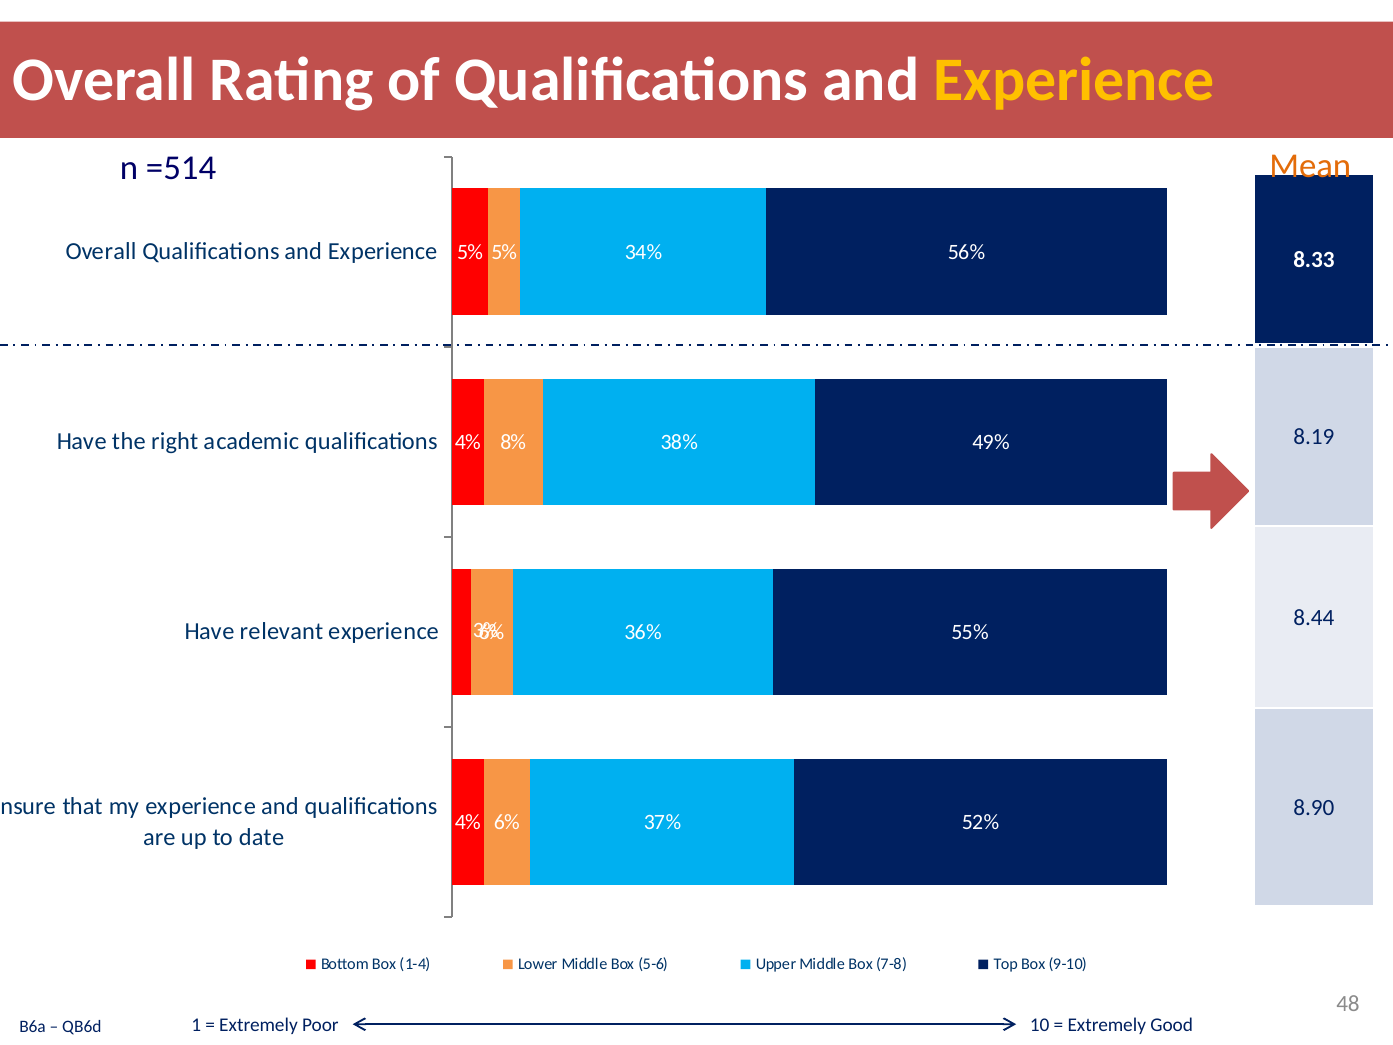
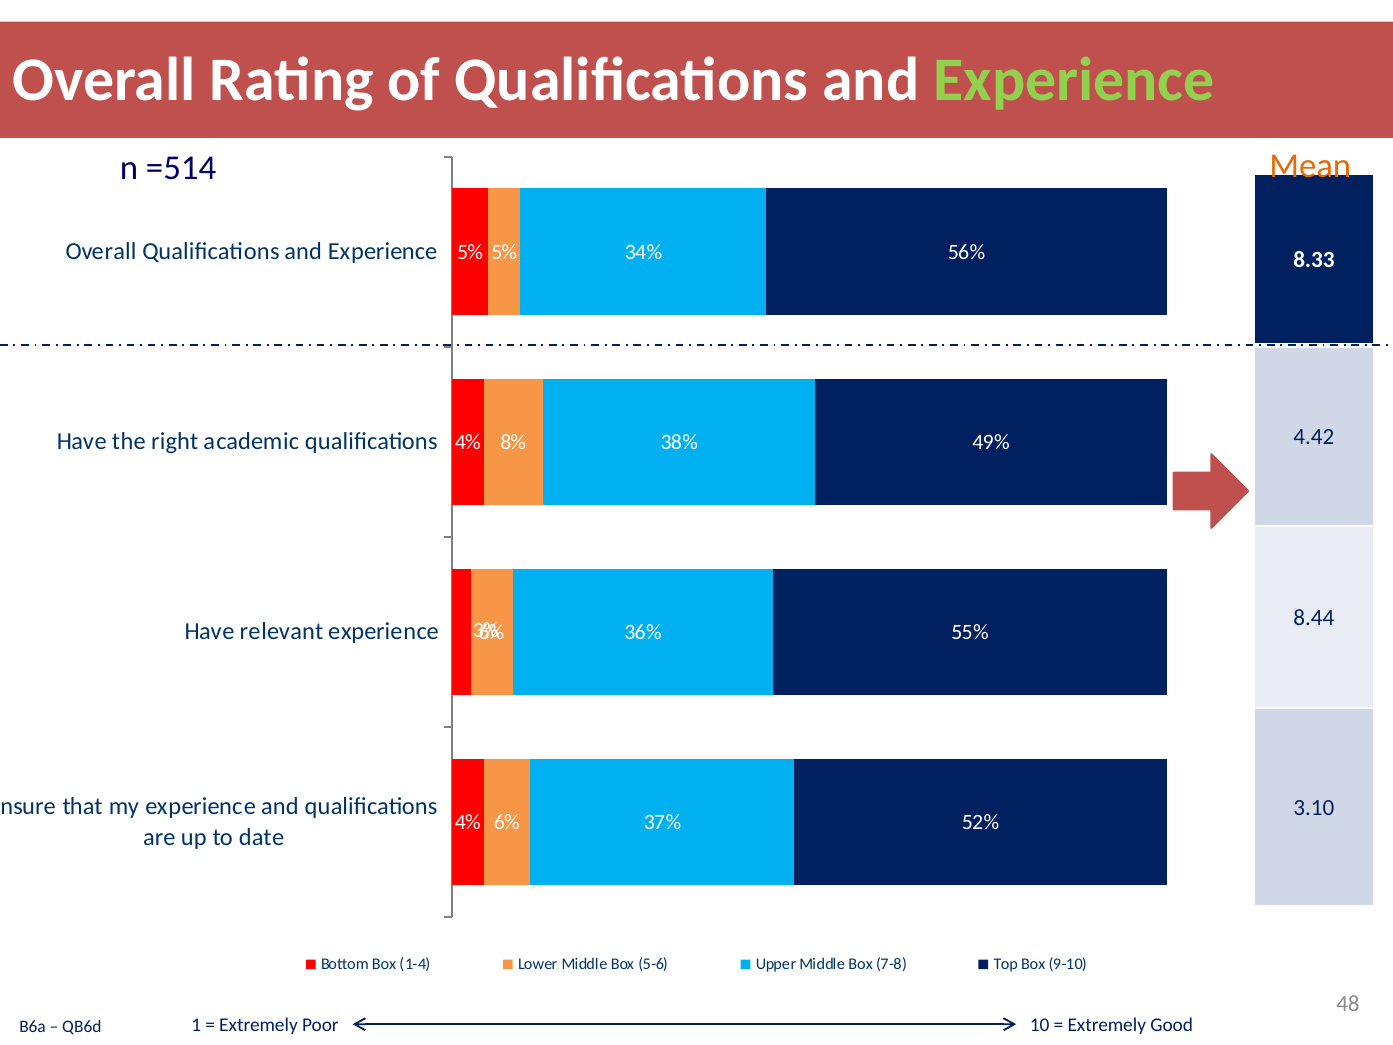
Experience at (1074, 80) colour: yellow -> light green
8.19: 8.19 -> 4.42
8.90: 8.90 -> 3.10
